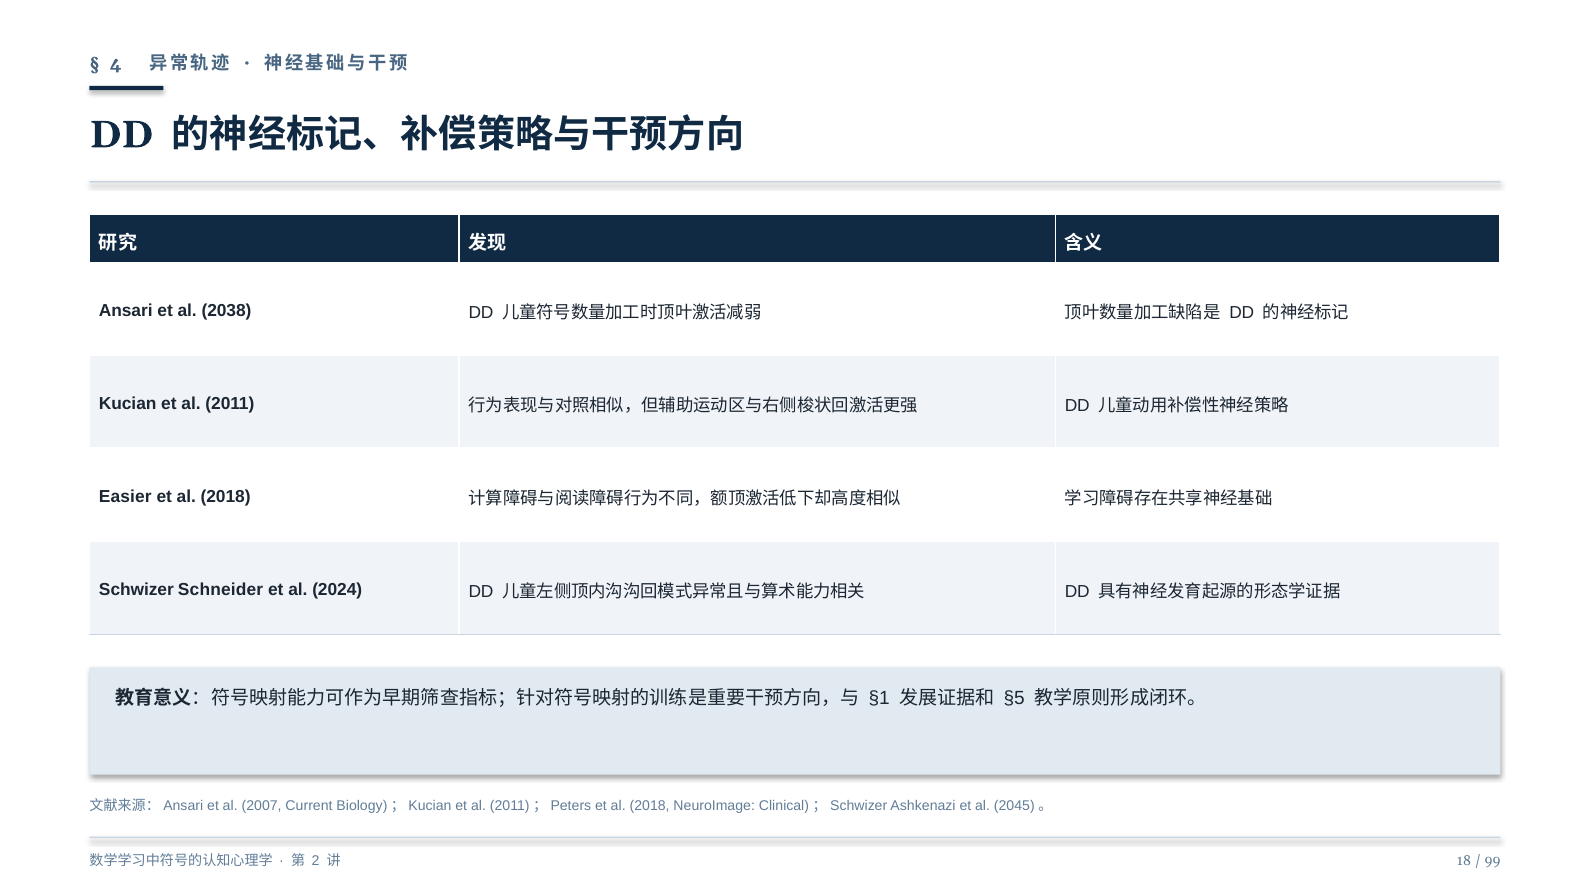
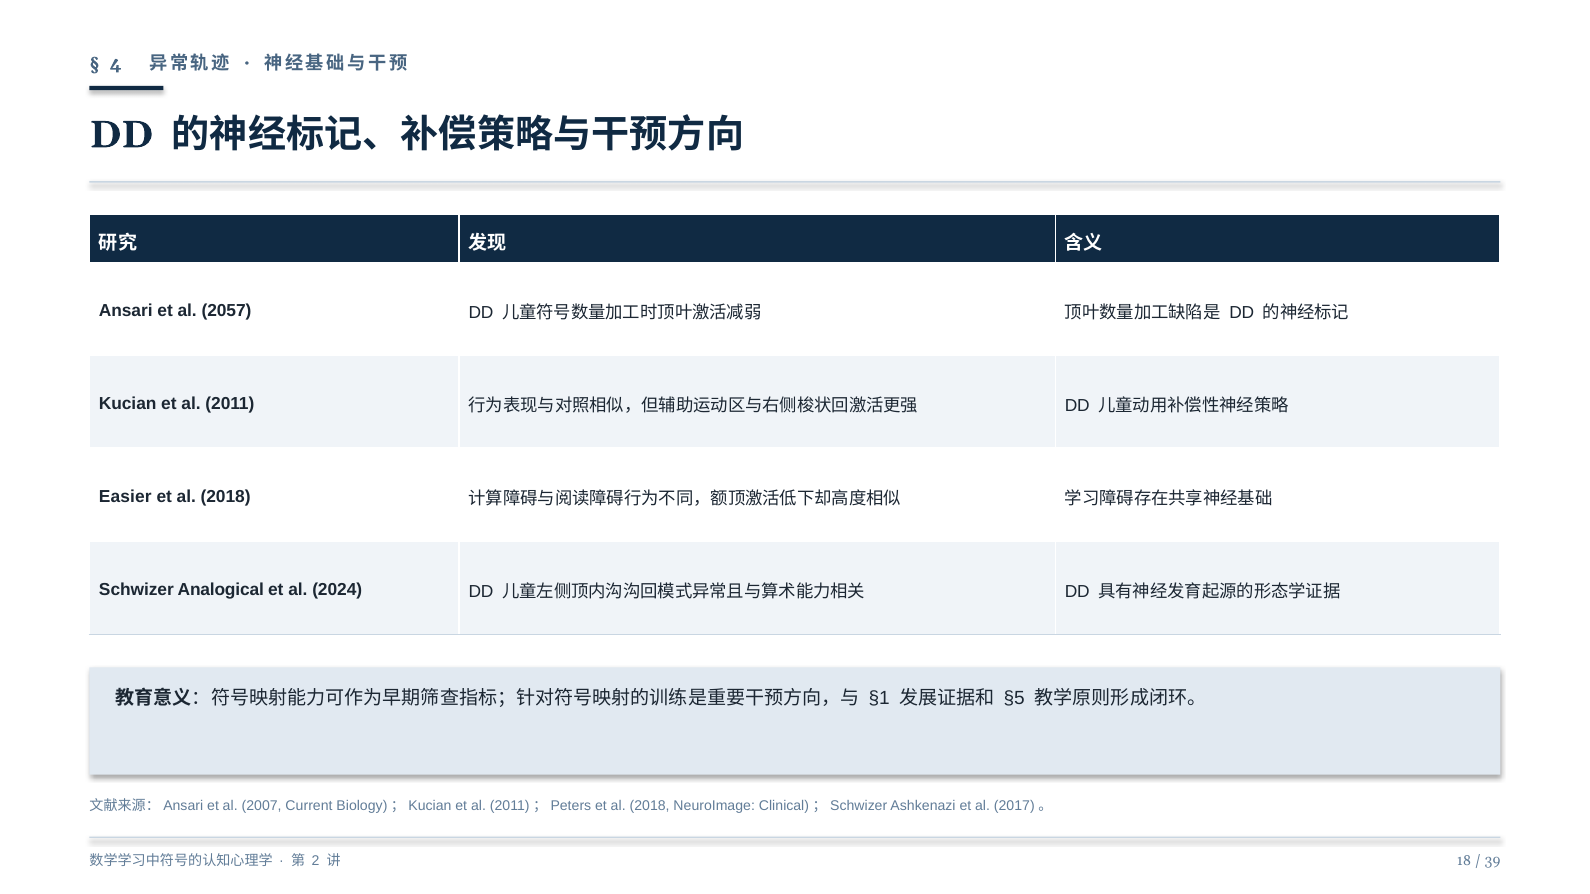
2038: 2038 -> 2057
Schneider: Schneider -> Analogical
2045: 2045 -> 2017
99: 99 -> 39
